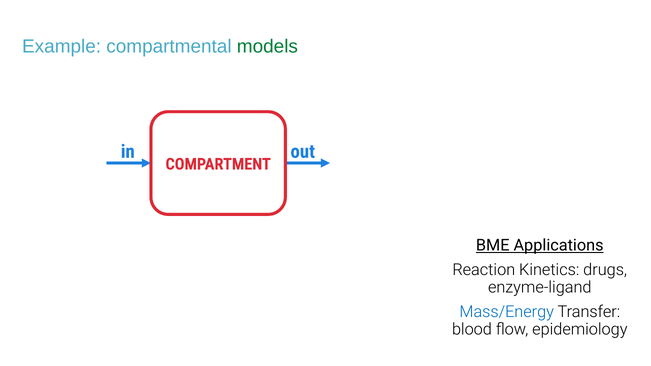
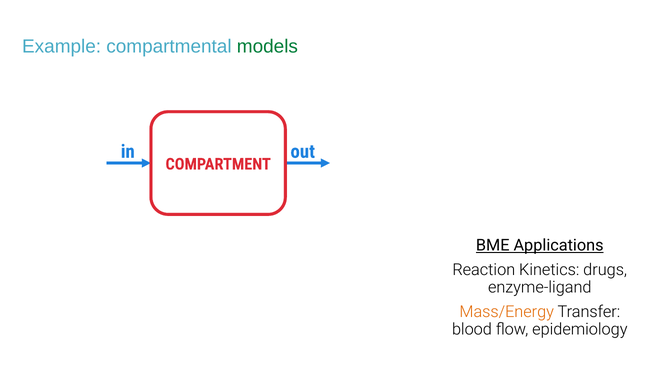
Mass/Energy colour: blue -> orange
